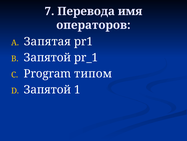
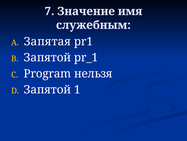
Перевода: Перевода -> Значение
операторов: операторов -> служебным
типом: типом -> нельзя
